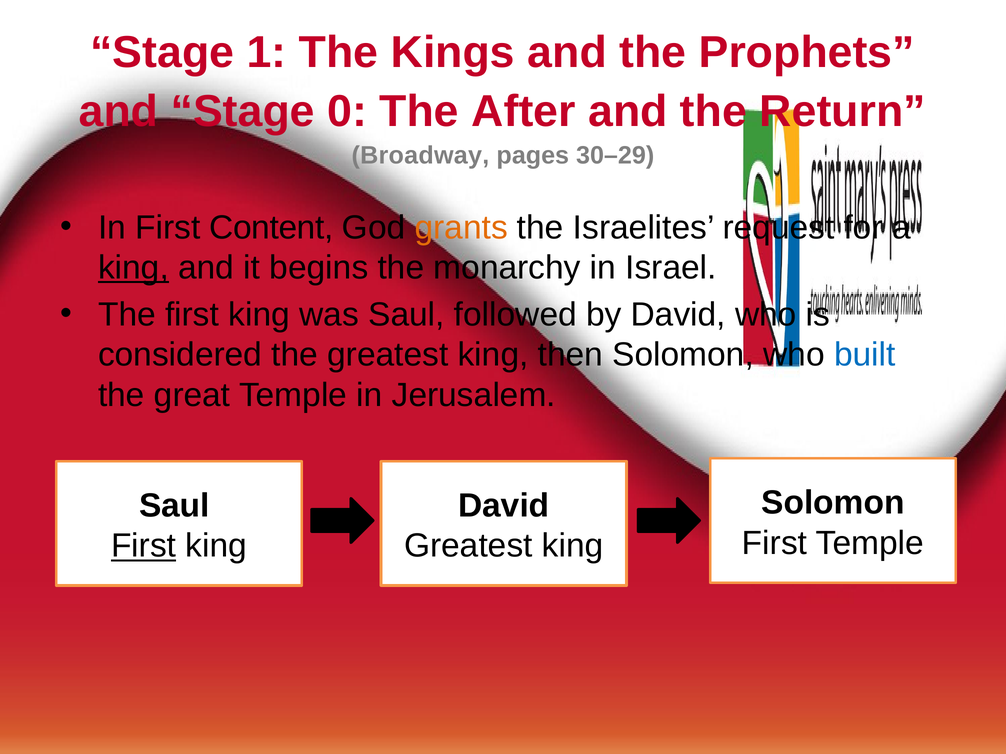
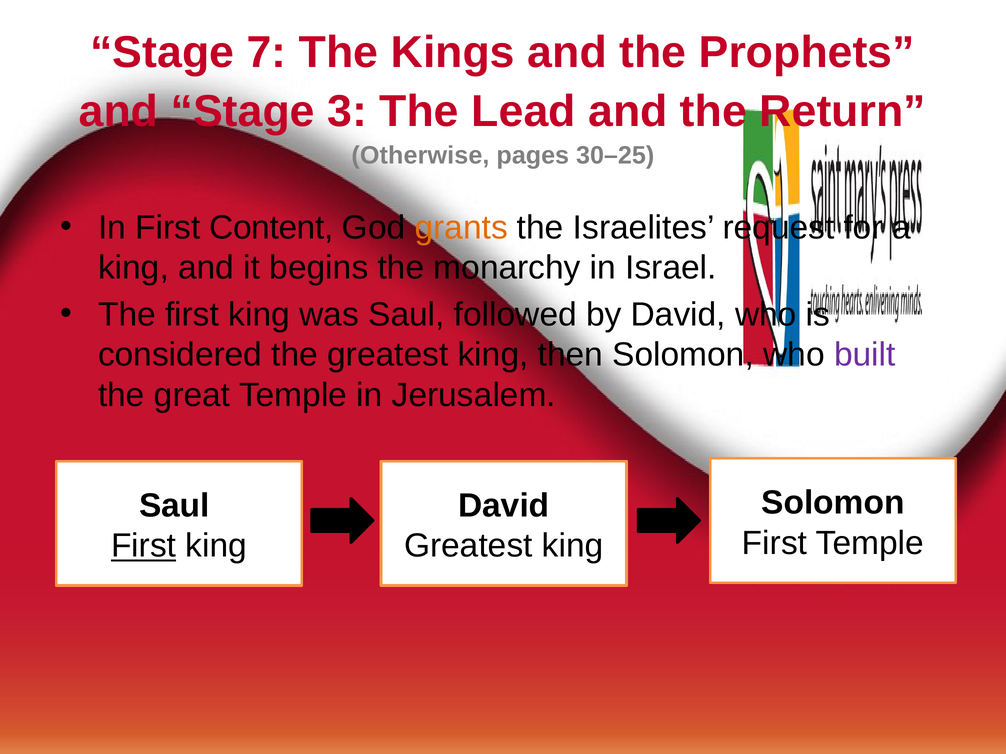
1: 1 -> 7
0: 0 -> 3
After: After -> Lead
Broadway: Broadway -> Otherwise
30–29: 30–29 -> 30–25
king at (133, 268) underline: present -> none
built colour: blue -> purple
